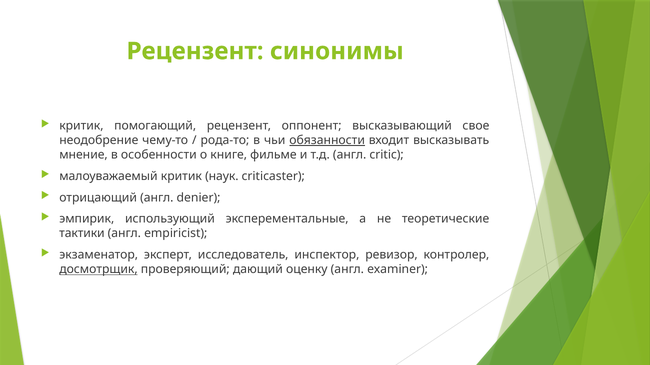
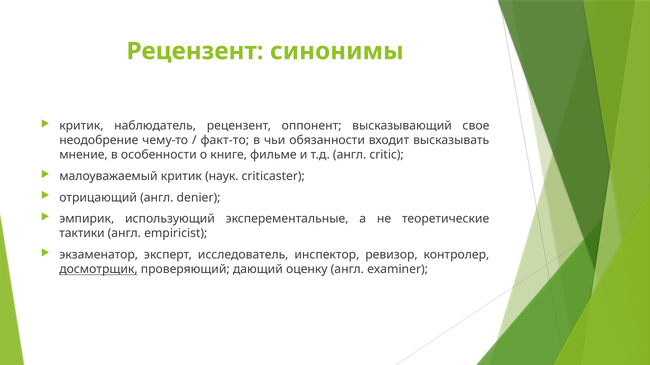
помогающий: помогающий -> наблюдатель
рода-то: рода-то -> факт-то
обязанности underline: present -> none
